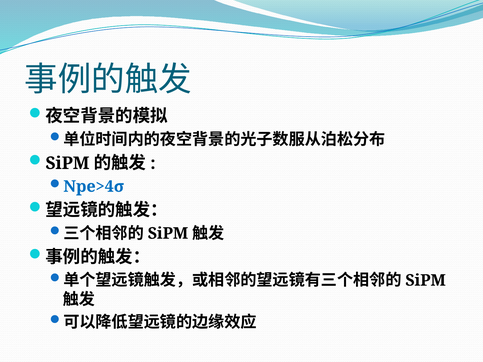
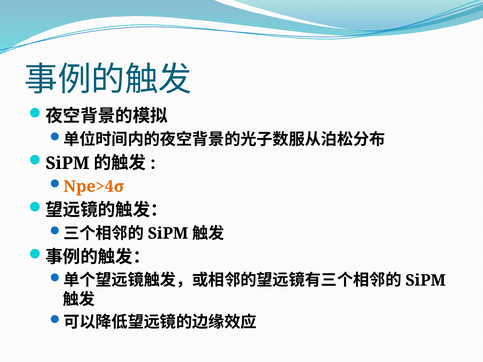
Npe>4σ colour: blue -> orange
